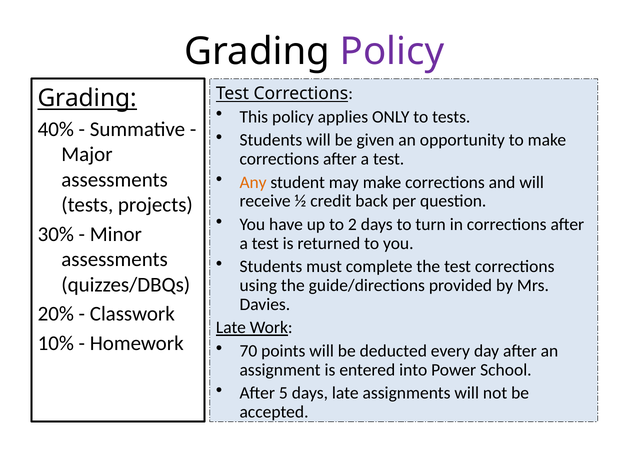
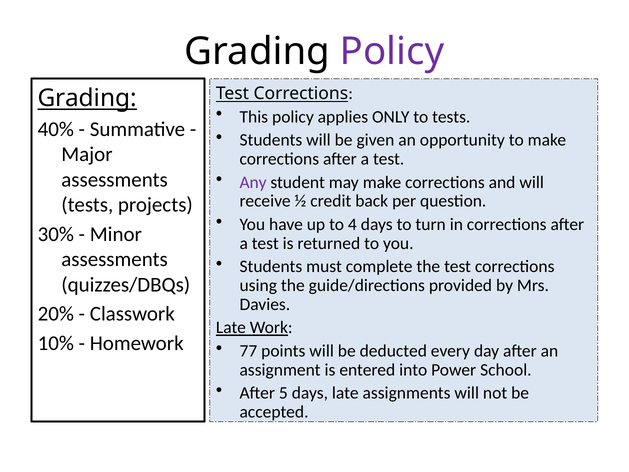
Any colour: orange -> purple
2: 2 -> 4
70: 70 -> 77
